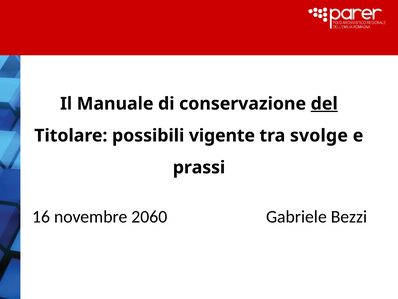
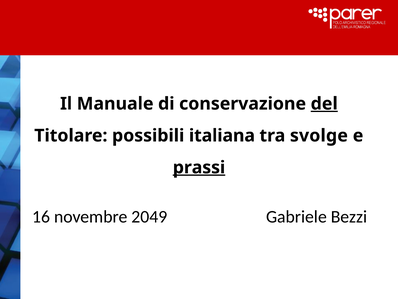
vigente: vigente -> italiana
prassi underline: none -> present
2060: 2060 -> 2049
